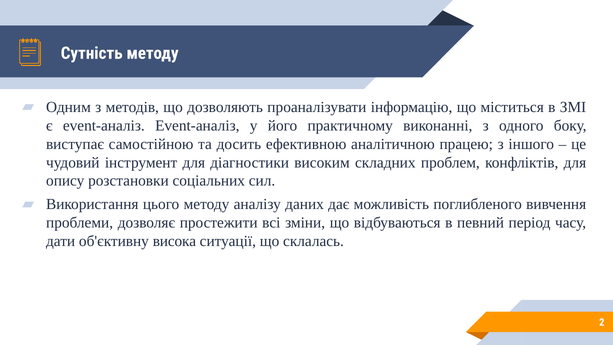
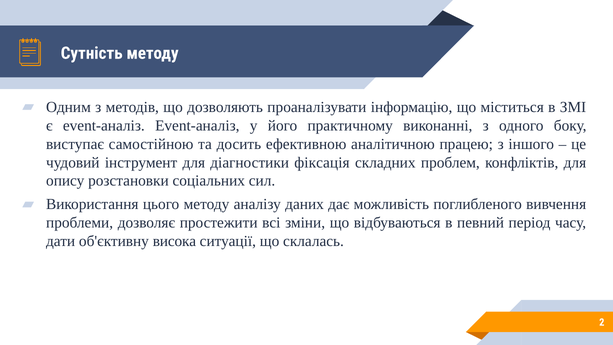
високим: високим -> фіксація
